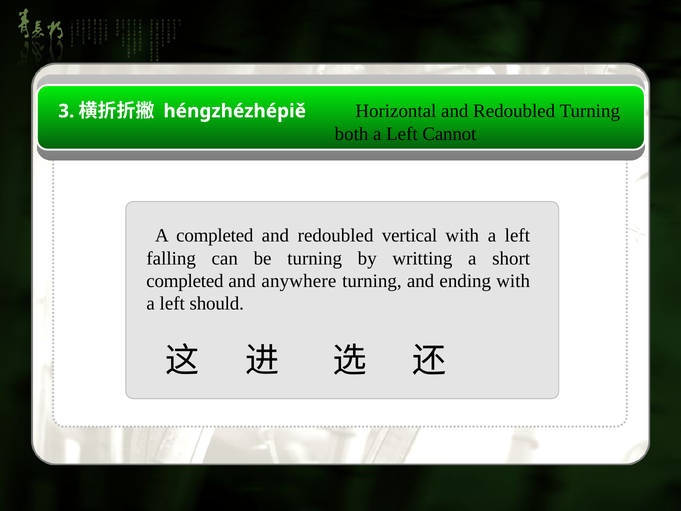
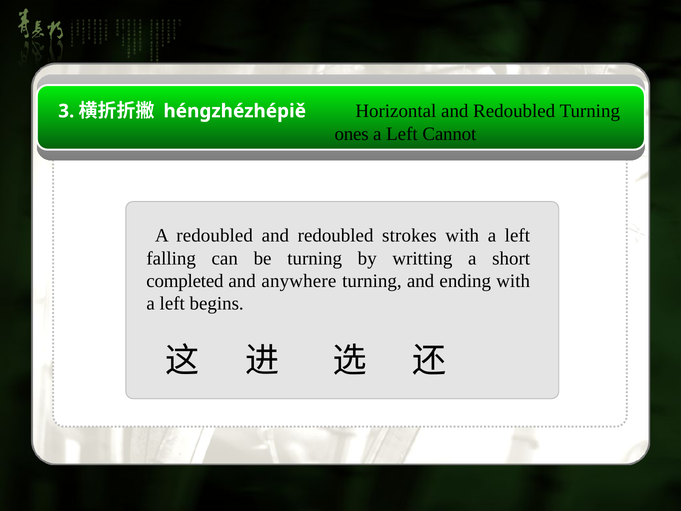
both: both -> ones
A completed: completed -> redoubled
vertical: vertical -> strokes
should: should -> begins
